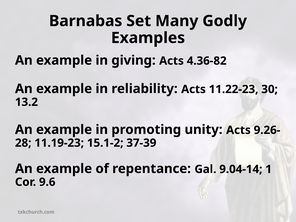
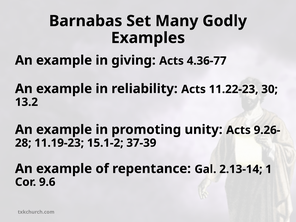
4.36-82: 4.36-82 -> 4.36-77
9.04-14: 9.04-14 -> 2.13-14
